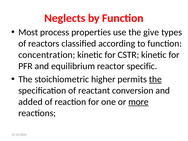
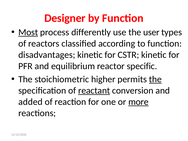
Neglects: Neglects -> Designer
Most underline: none -> present
properties: properties -> differently
give: give -> user
concentration: concentration -> disadvantages
reactant underline: none -> present
